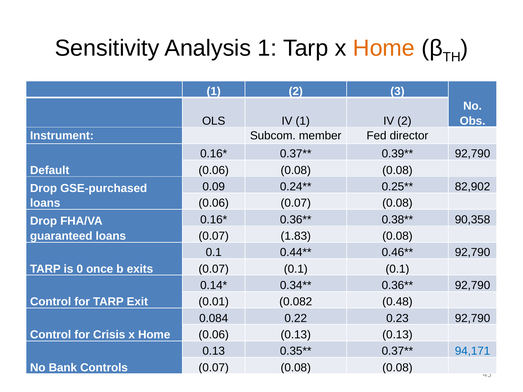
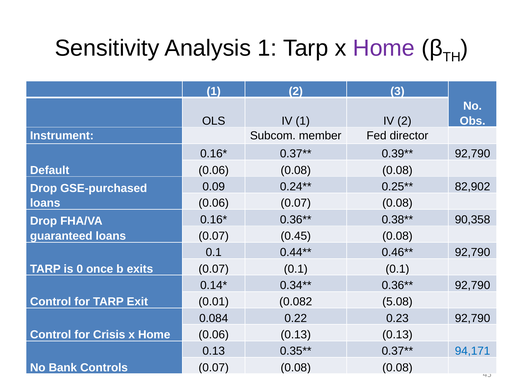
Home at (384, 48) colour: orange -> purple
1.83: 1.83 -> 0.45
0.48: 0.48 -> 5.08
